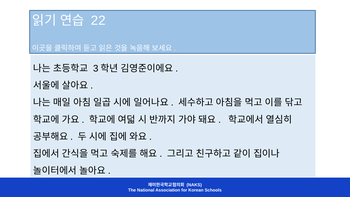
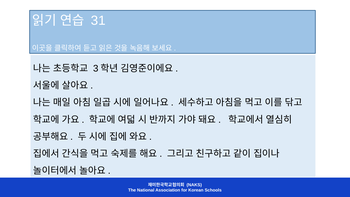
22: 22 -> 31
